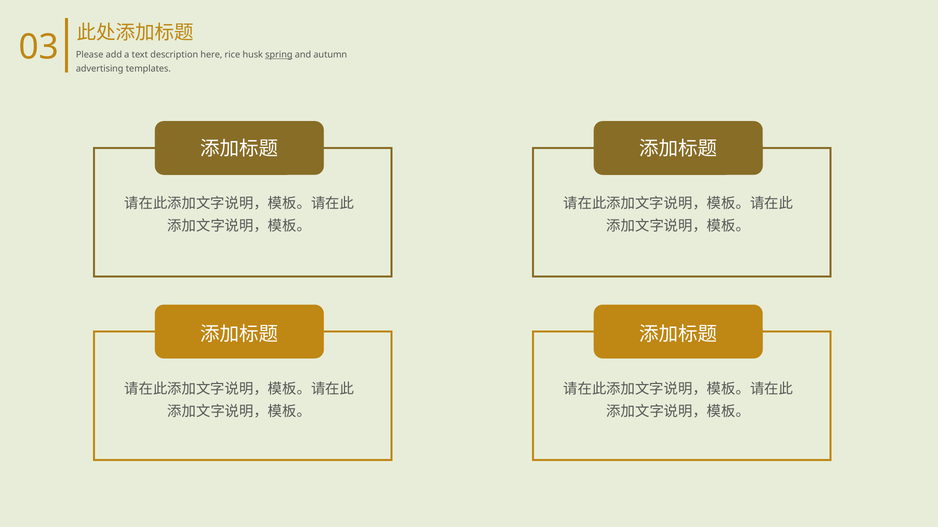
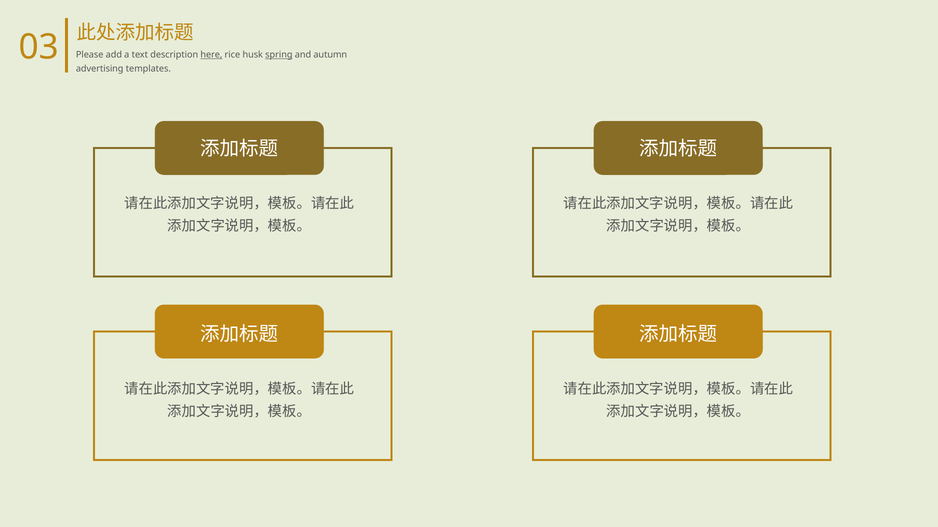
here underline: none -> present
